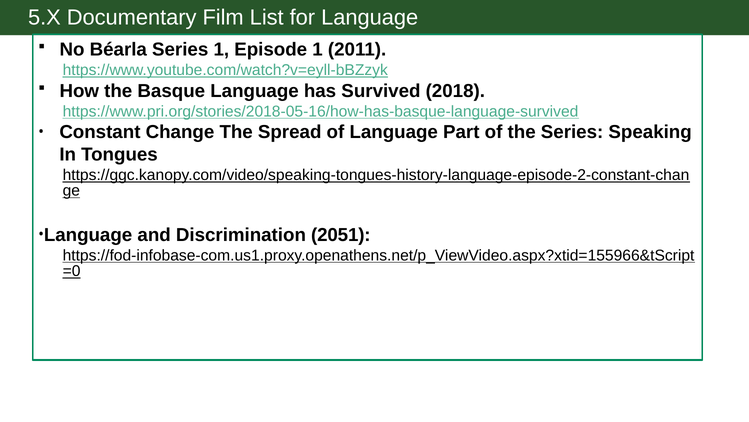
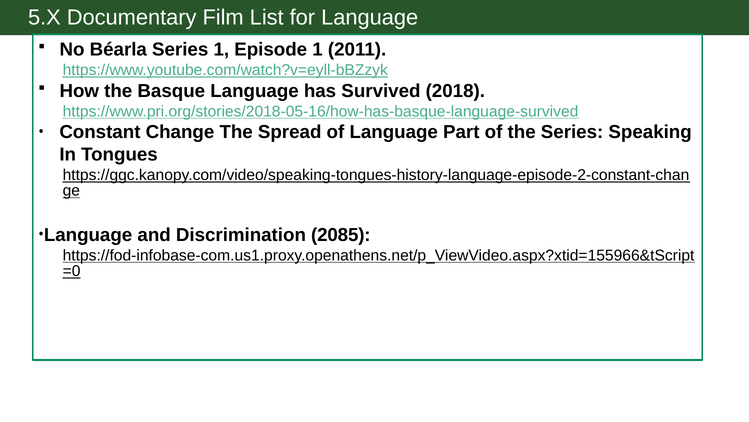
2051: 2051 -> 2085
